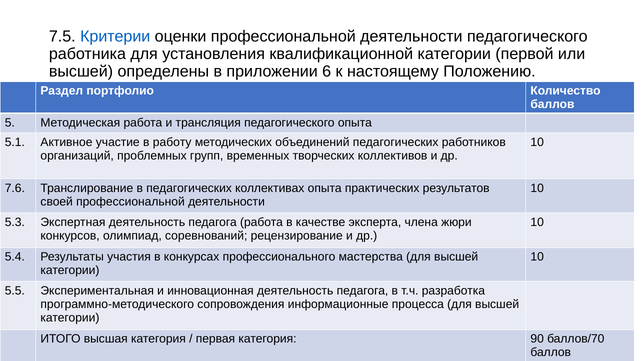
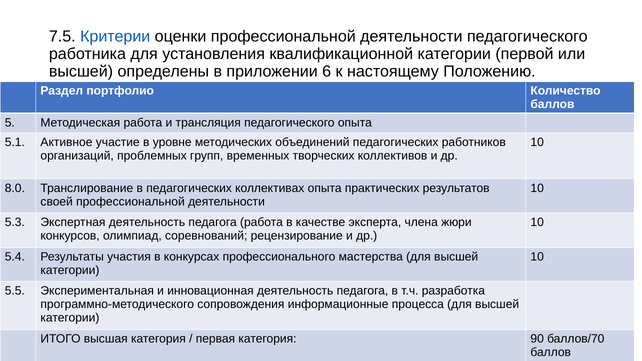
работу: работу -> уровне
7.6: 7.6 -> 8.0
